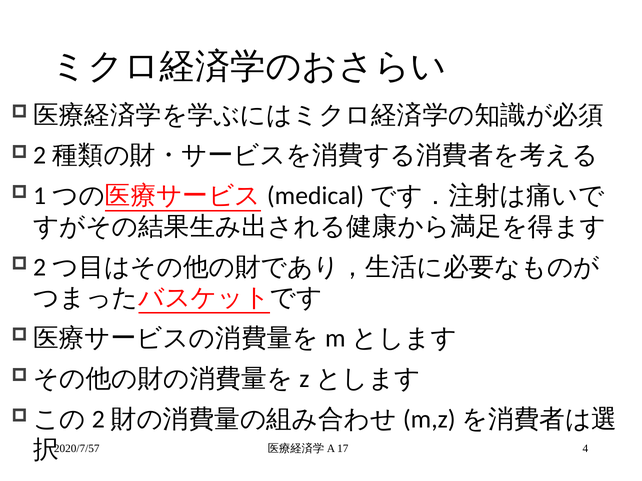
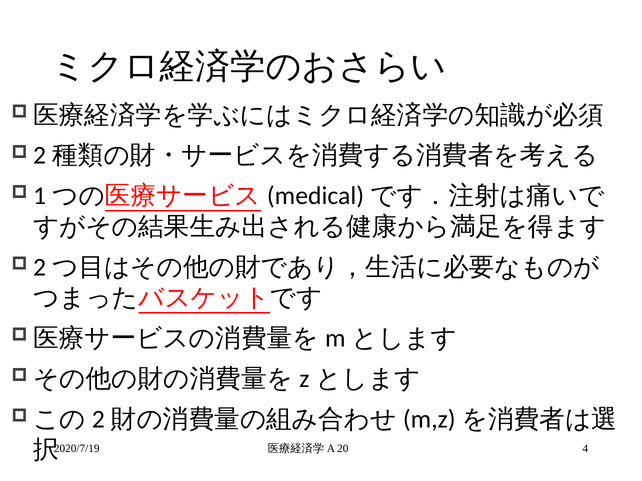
2020/7/57: 2020/7/57 -> 2020/7/19
17: 17 -> 20
